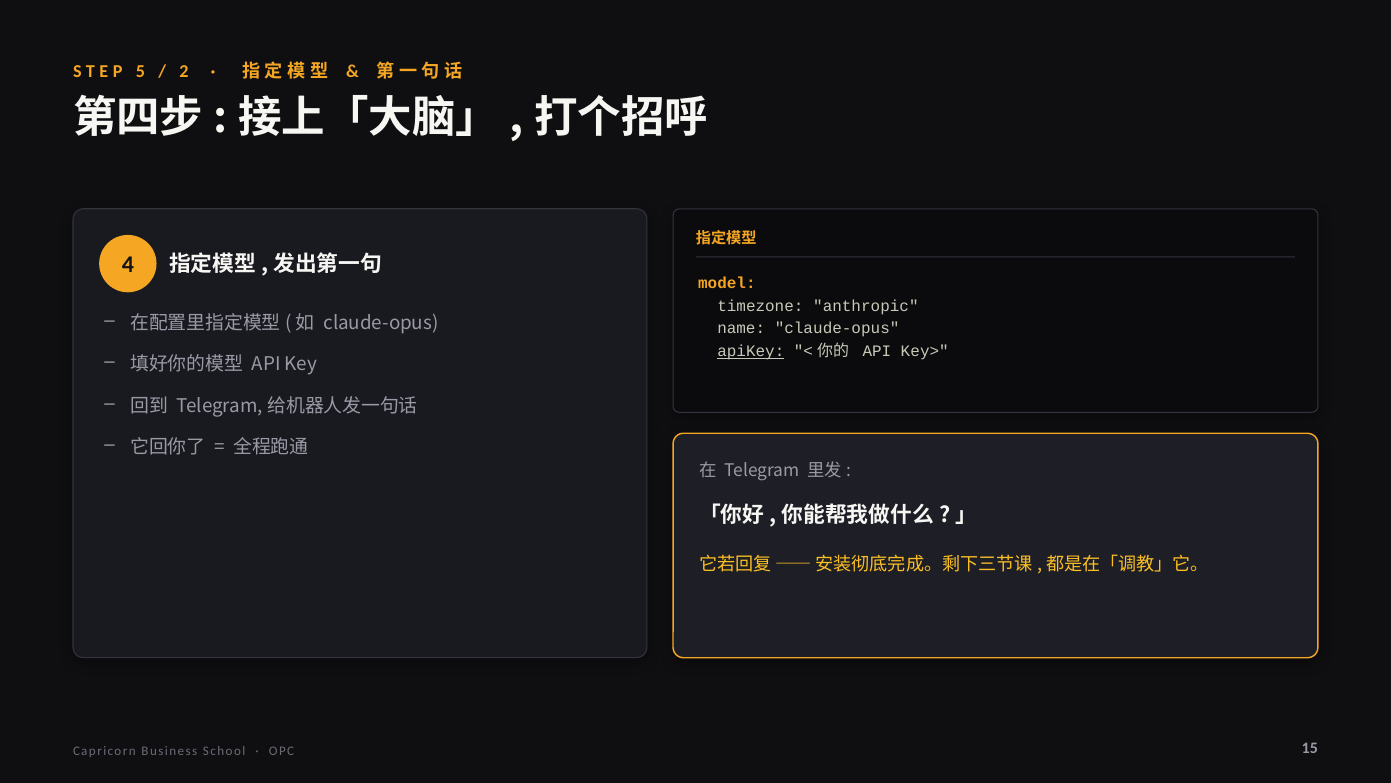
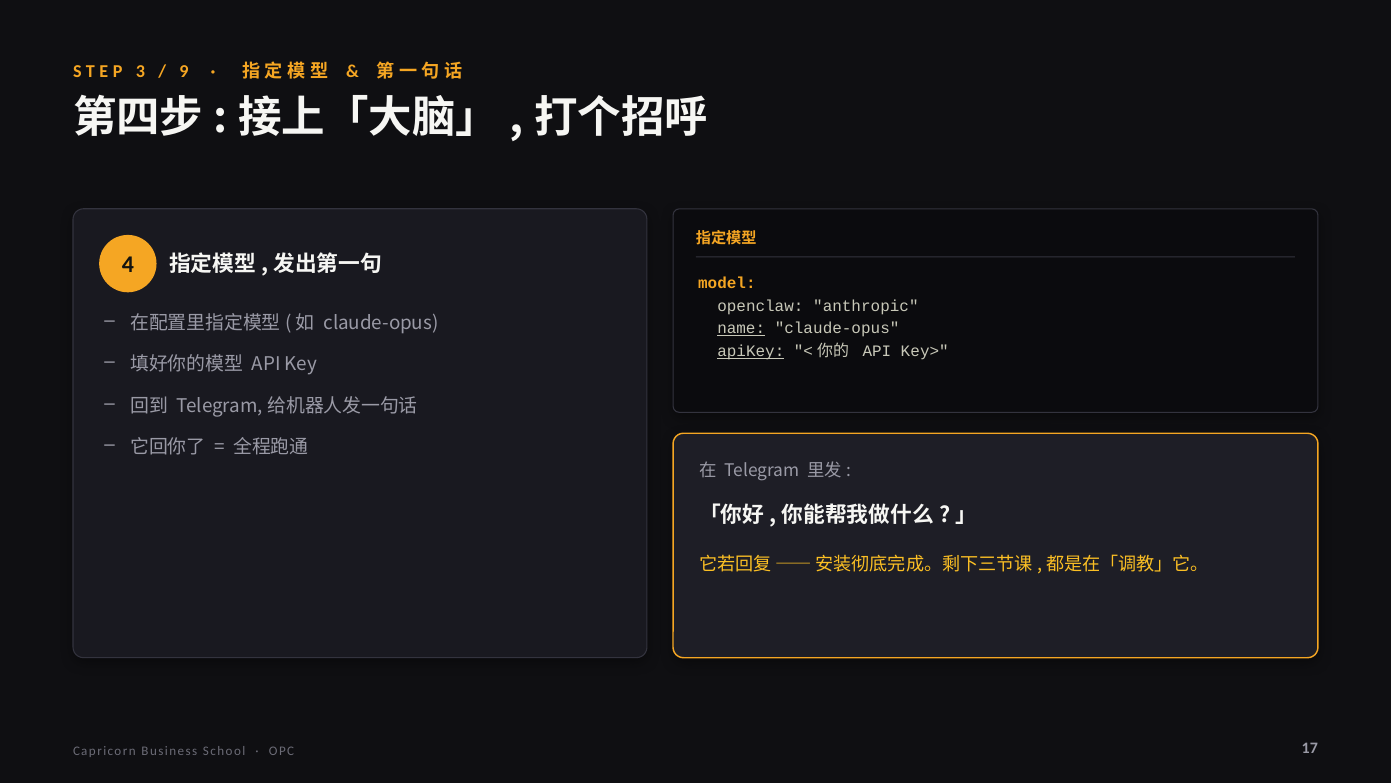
5: 5 -> 3
2: 2 -> 9
timezone: timezone -> openclaw
name underline: none -> present
15: 15 -> 17
